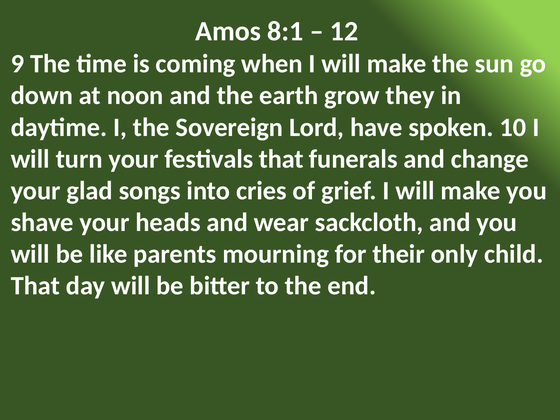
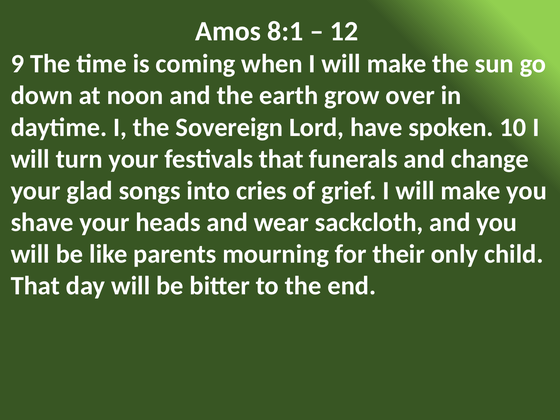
they: they -> over
